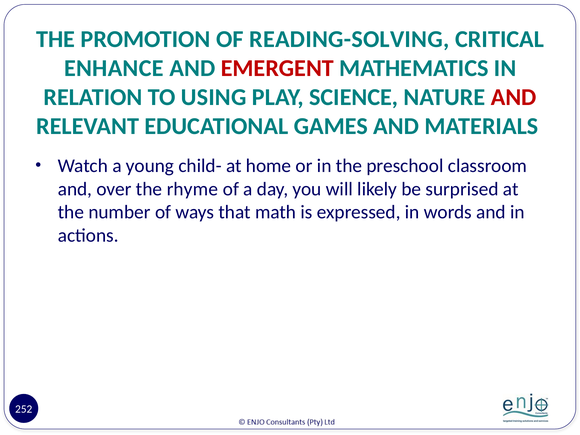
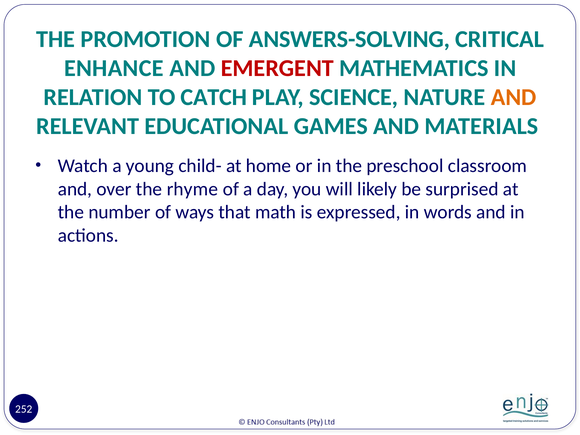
READING-SOLVING: READING-SOLVING -> ANSWERS-SOLVING
USING: USING -> CATCH
AND at (514, 97) colour: red -> orange
